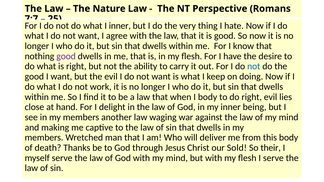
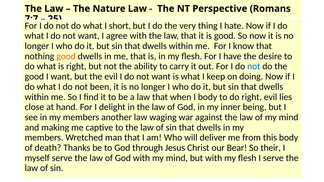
I inner: inner -> short
good at (66, 56) colour: purple -> orange
work: work -> been
Sold: Sold -> Bear
